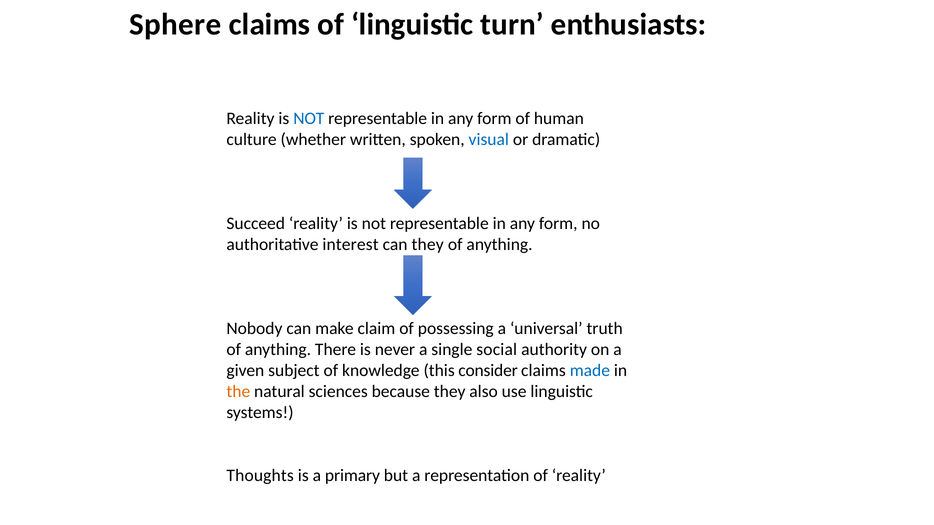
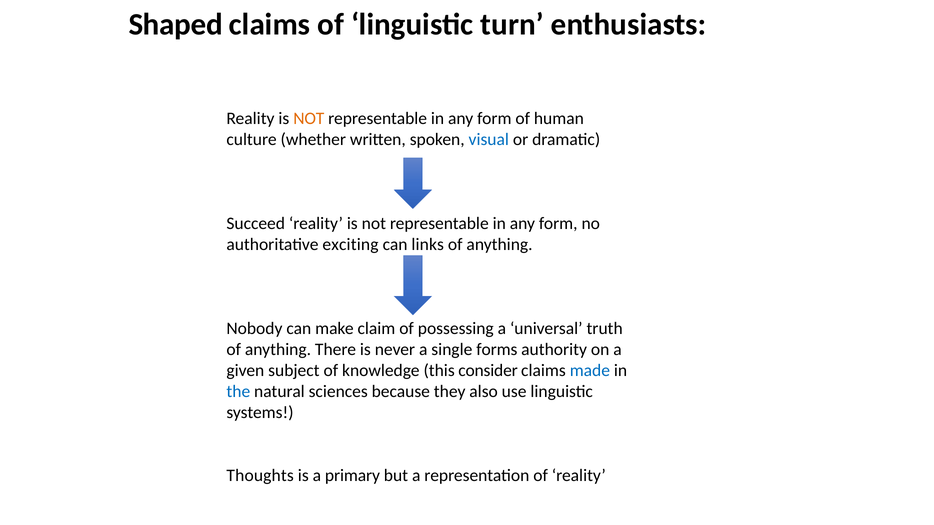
Sphere: Sphere -> Shaped
NOT at (309, 118) colour: blue -> orange
interest: interest -> exciting
can they: they -> links
social: social -> forms
the colour: orange -> blue
